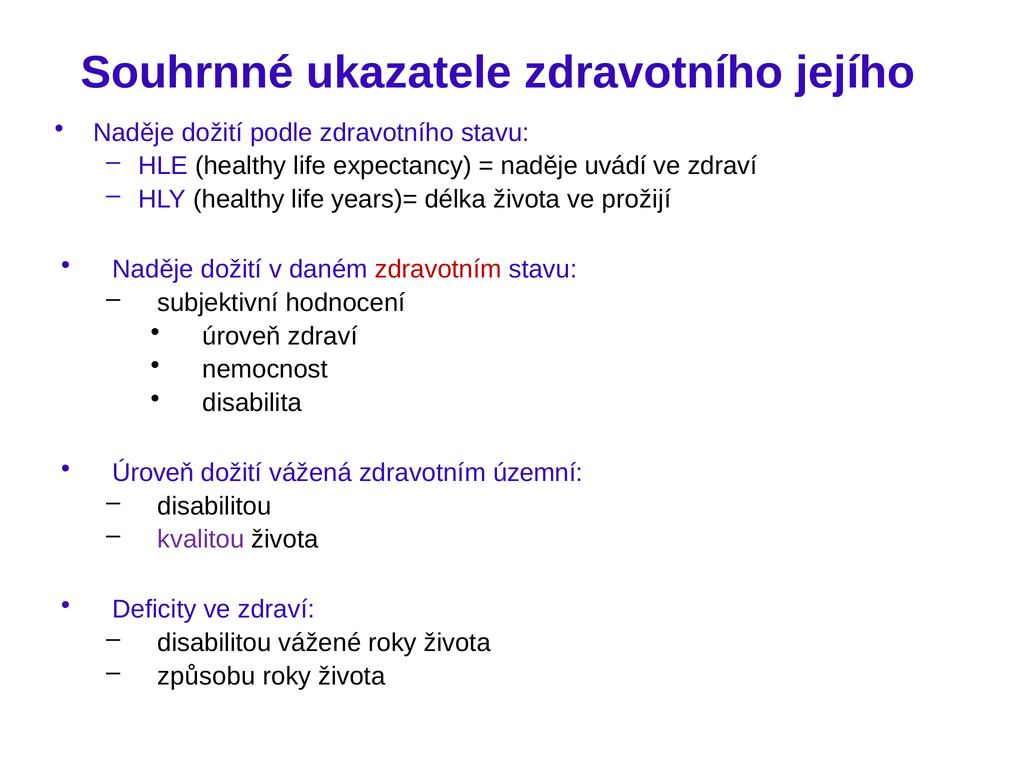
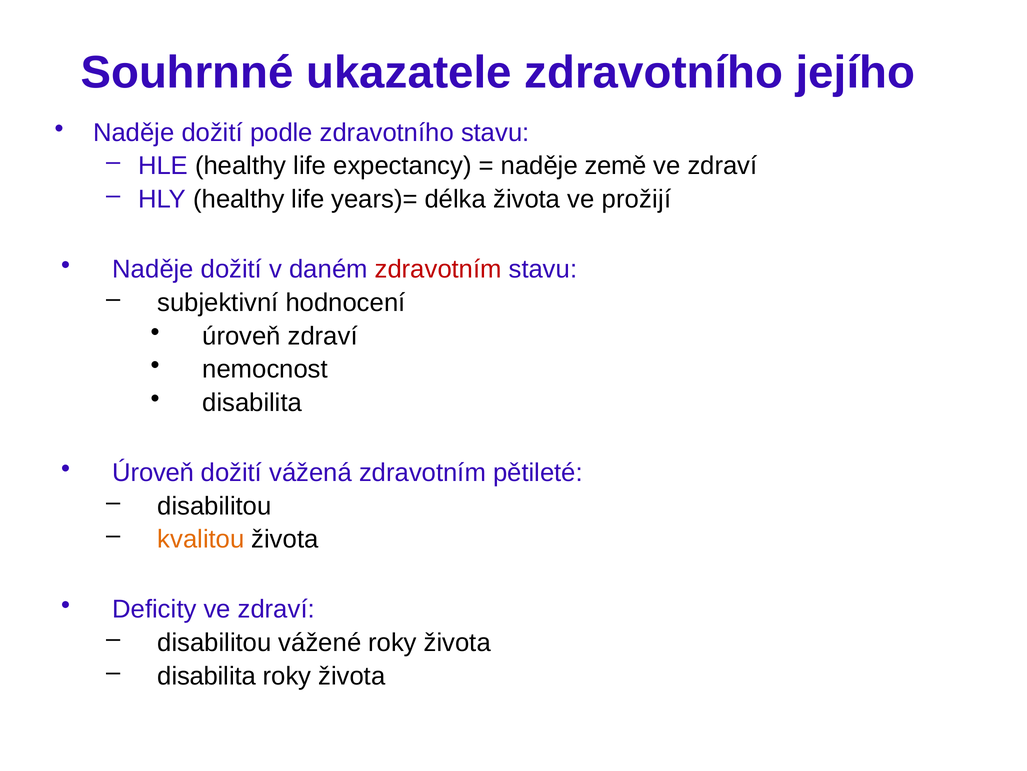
uvádí: uvádí -> země
územní: územní -> pětileté
kvalitou colour: purple -> orange
způsobu at (206, 675): způsobu -> disabilita
